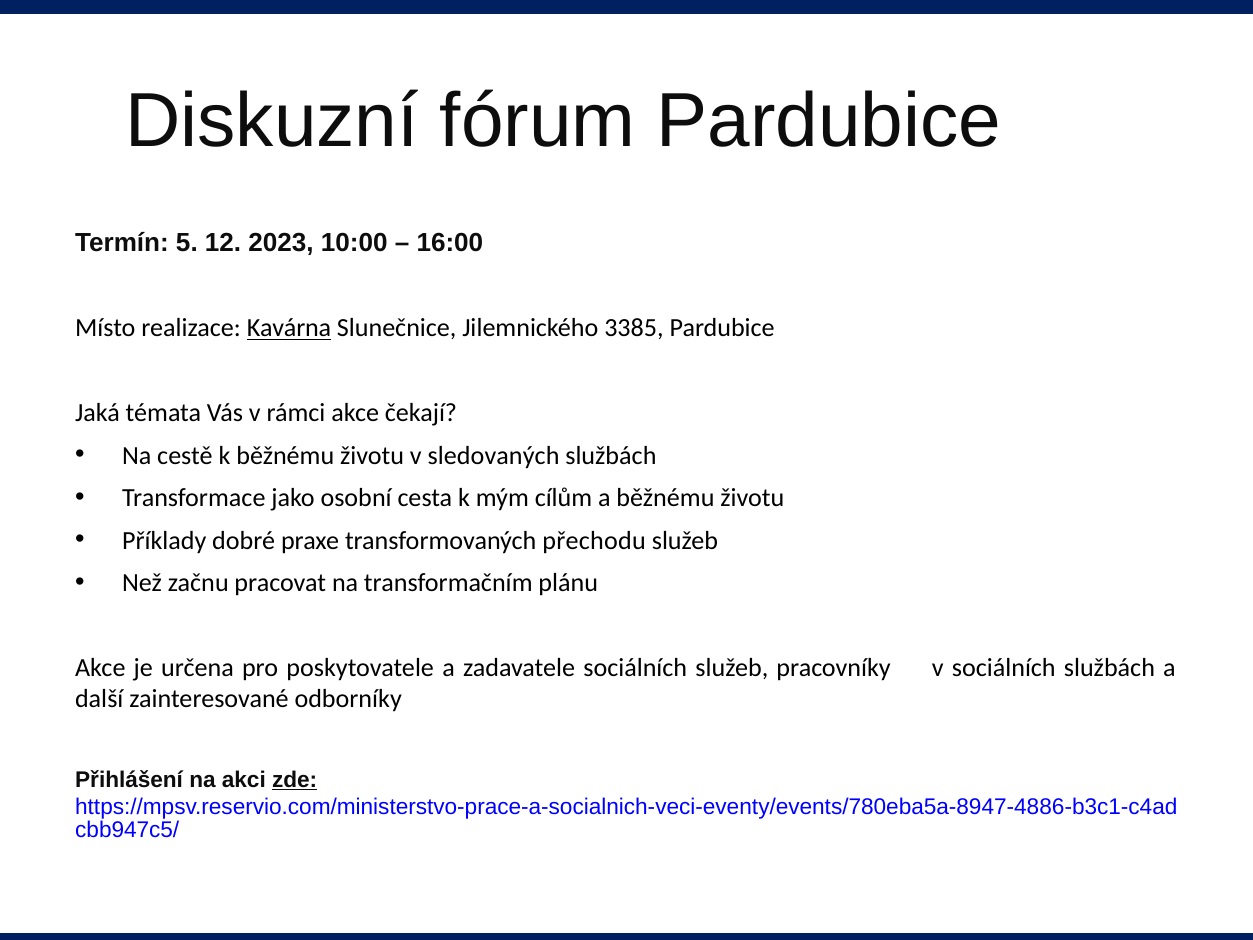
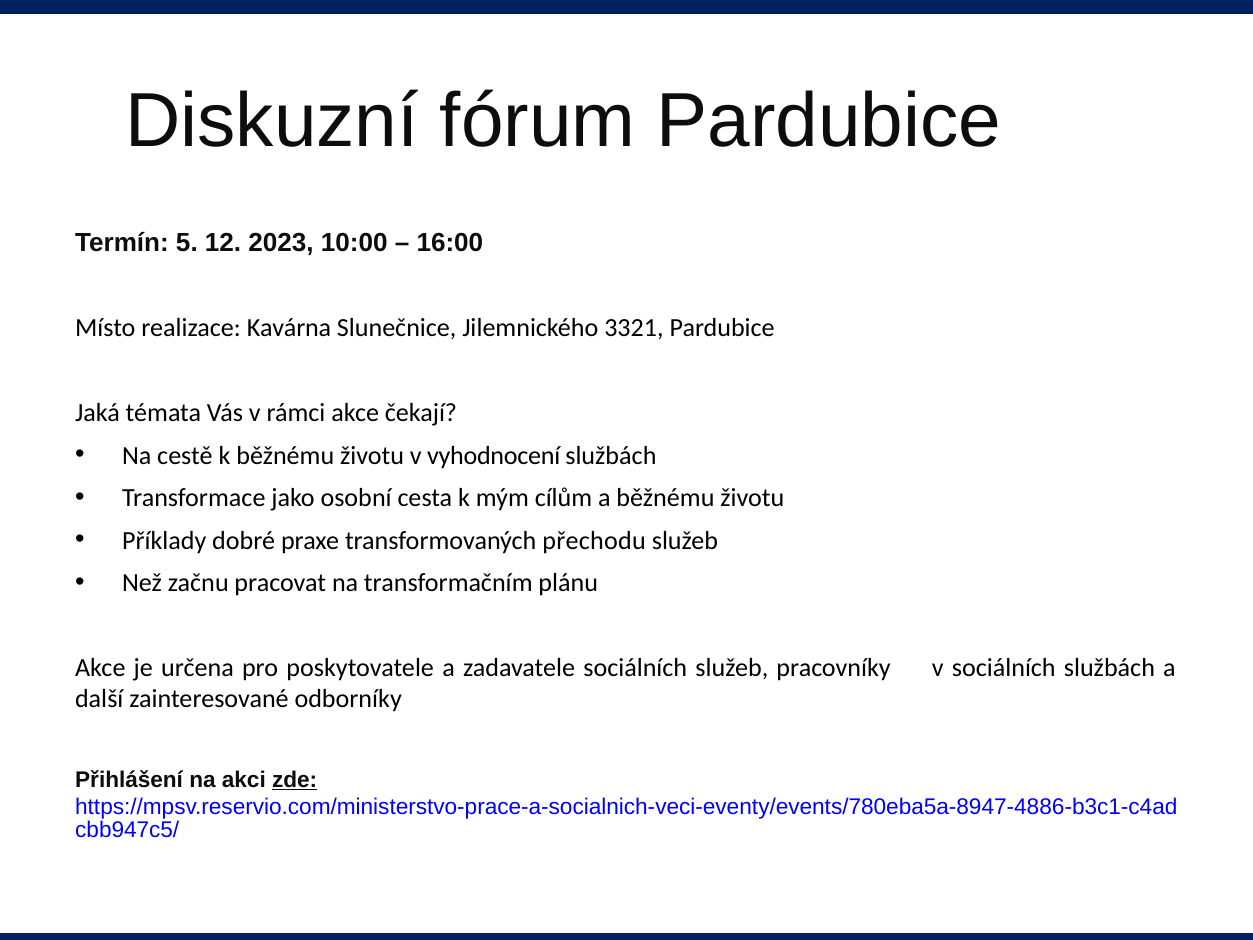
Kavárna underline: present -> none
3385: 3385 -> 3321
sledovaných: sledovaných -> vyhodnocení
